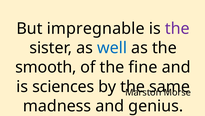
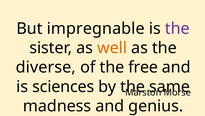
well colour: blue -> orange
smooth: smooth -> diverse
fine: fine -> free
